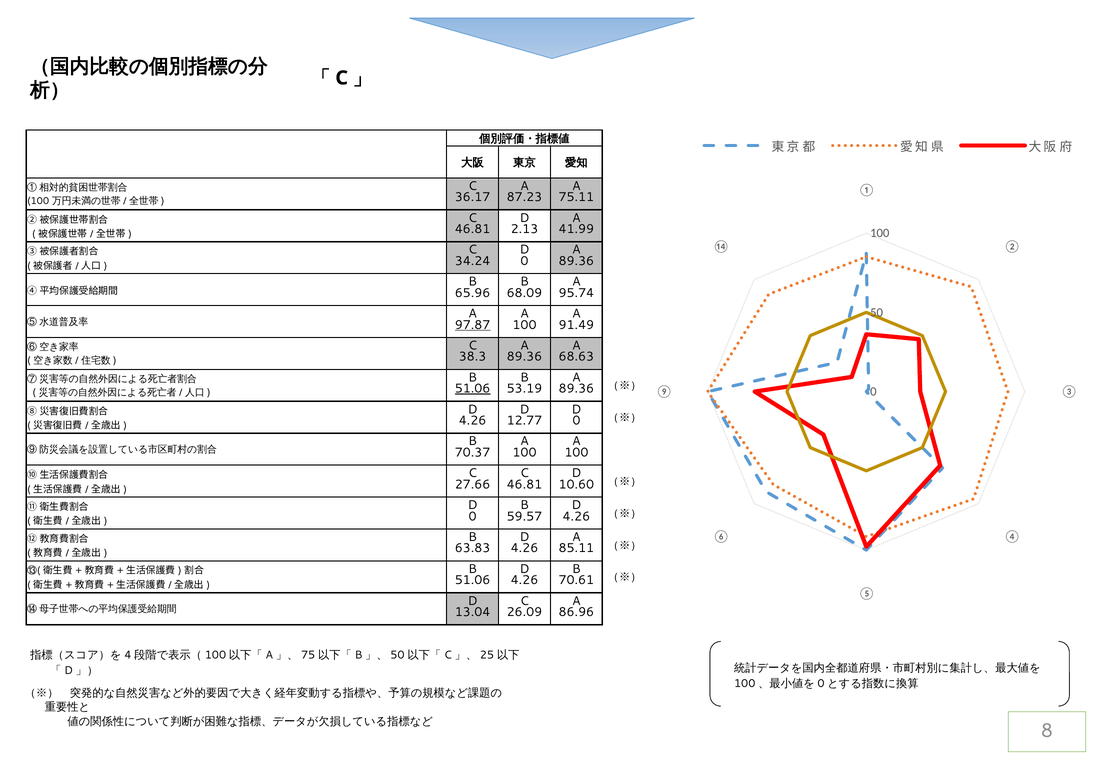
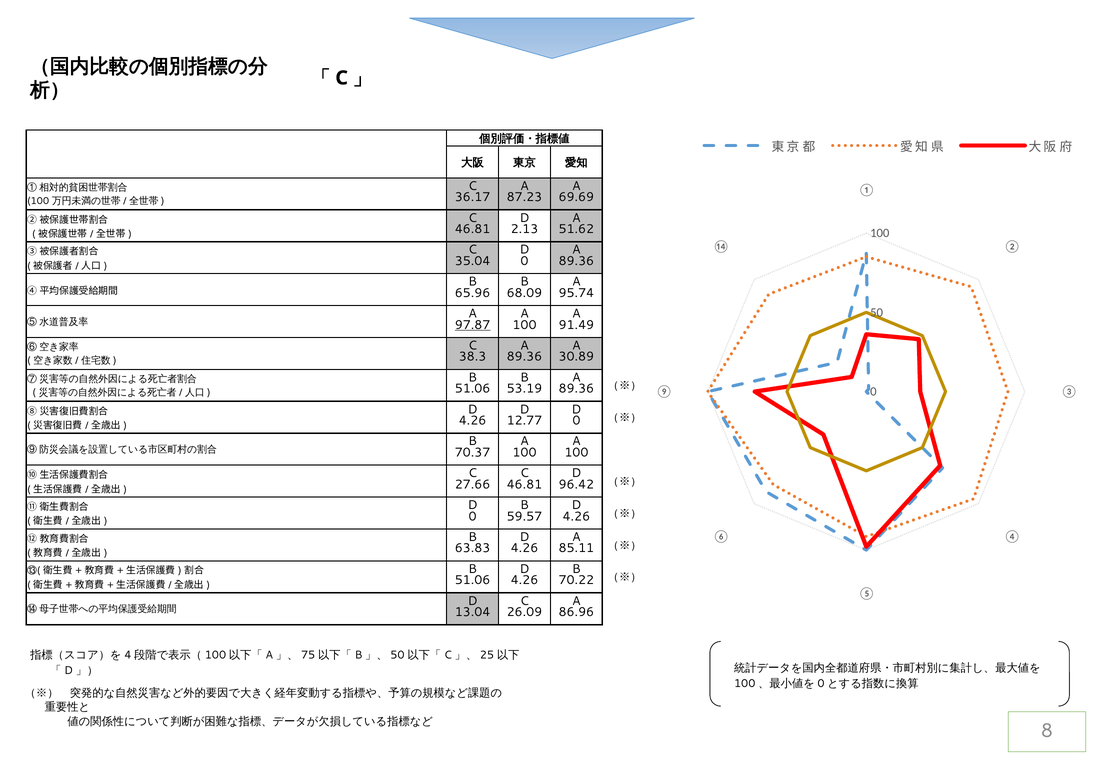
75.11: 75.11 -> 69.69
41.99: 41.99 -> 51.62
34.24: 34.24 -> 35.04
68.63: 68.63 -> 30.89
51.06 at (473, 389) underline: present -> none
10.60: 10.60 -> 96.42
70.61: 70.61 -> 70.22
